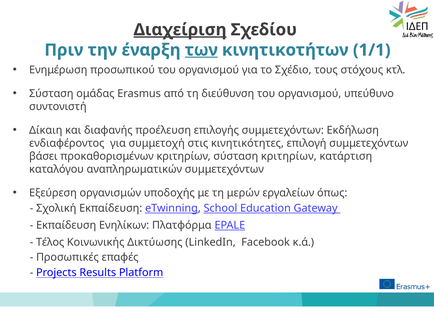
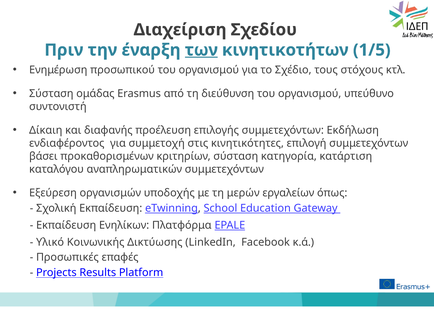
Διαχείριση underline: present -> none
1/1: 1/1 -> 1/5
σύσταση κριτηρίων: κριτηρίων -> κατηγορία
Τέλος: Τέλος -> Υλικό
